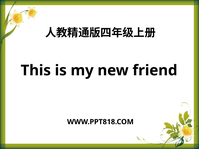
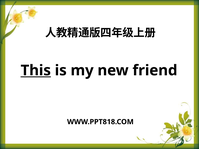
This underline: none -> present
